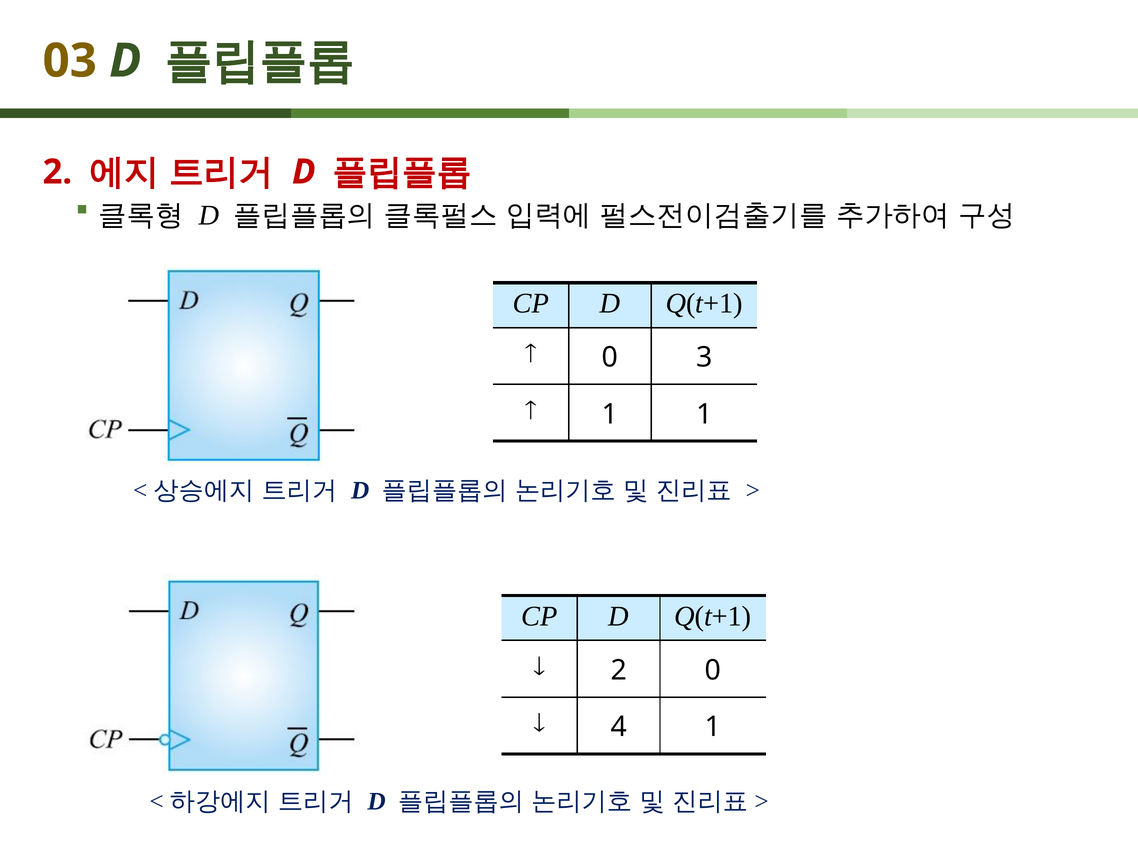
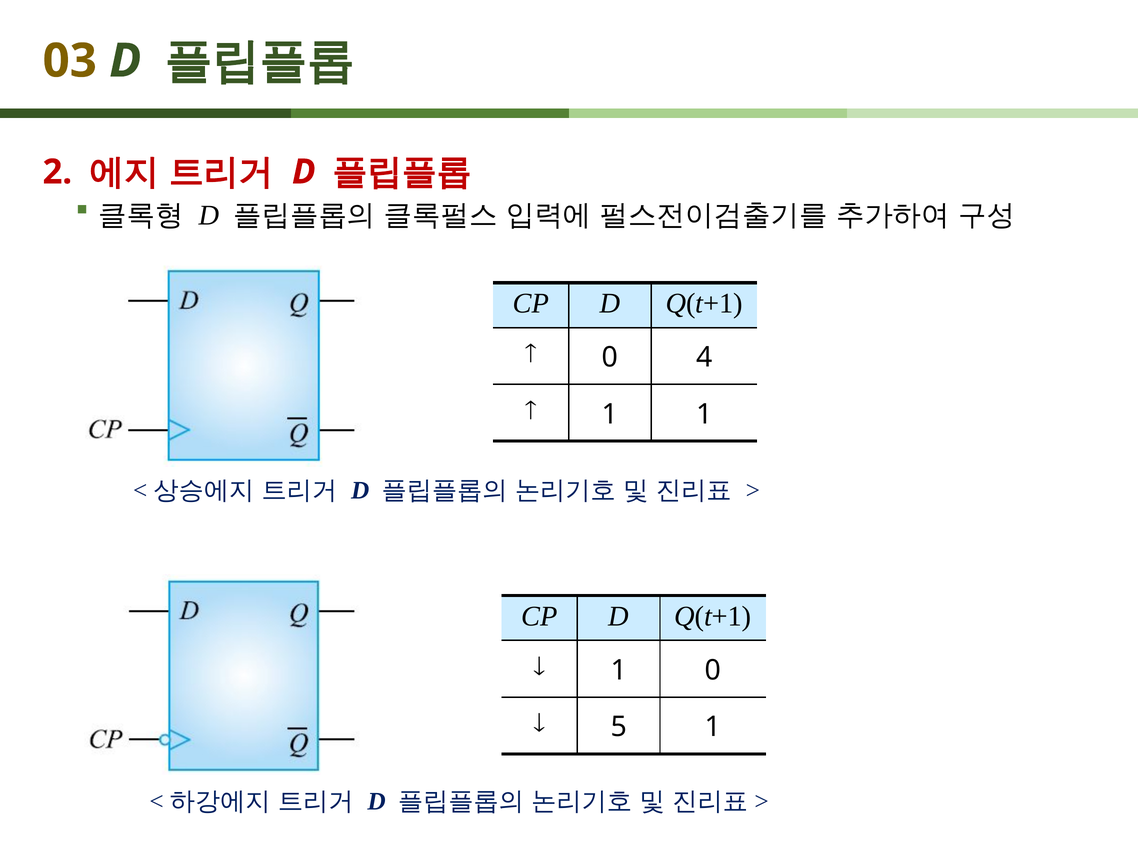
3: 3 -> 4
2 at (619, 670): 2 -> 1
4: 4 -> 5
